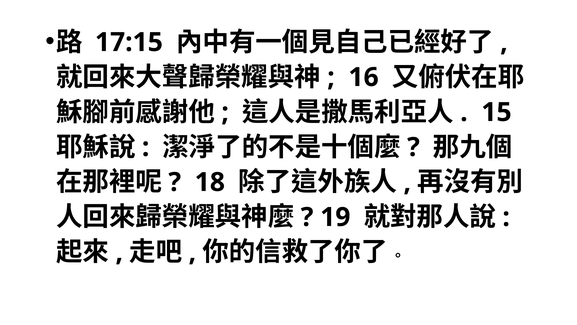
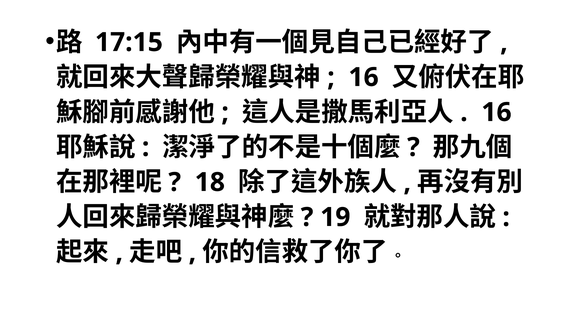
15 at (496, 112): 15 -> 16
